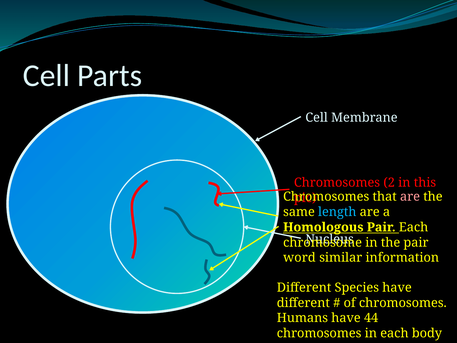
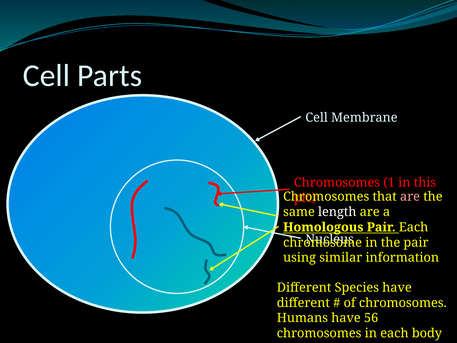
2: 2 -> 1
length colour: light blue -> white
word: word -> using
44: 44 -> 56
